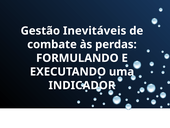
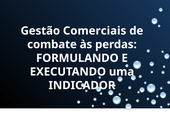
Inevitáveis: Inevitáveis -> Comerciais
